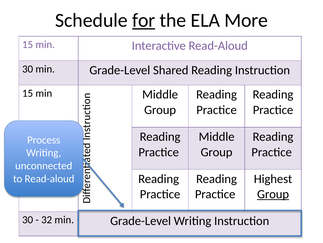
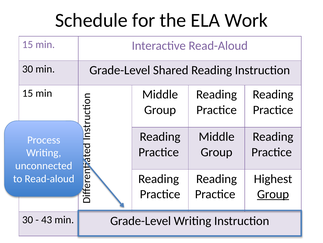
for underline: present -> none
More: More -> Work
32: 32 -> 43
